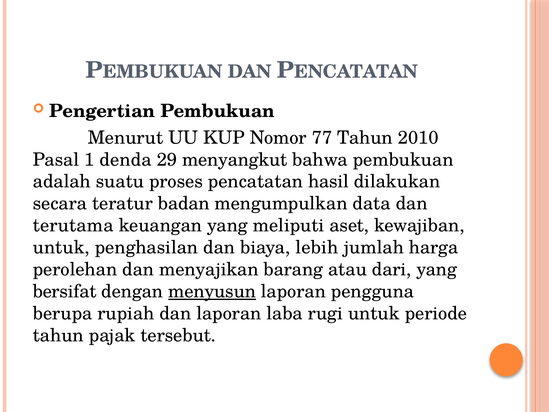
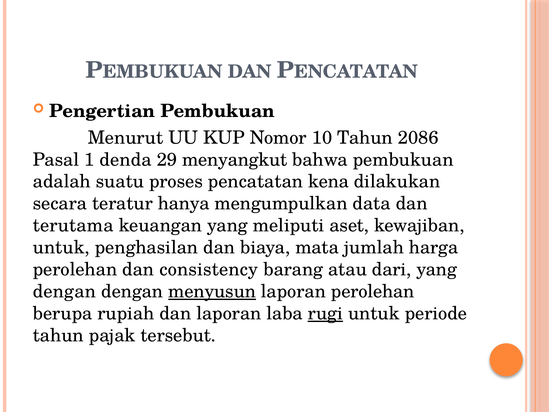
77: 77 -> 10
2010: 2010 -> 2086
hasil: hasil -> kena
badan: badan -> hanya
lebih: lebih -> mata
menyajikan: menyajikan -> consistency
bersifat at (65, 291): bersifat -> dengan
laporan pengguna: pengguna -> perolehan
rugi underline: none -> present
